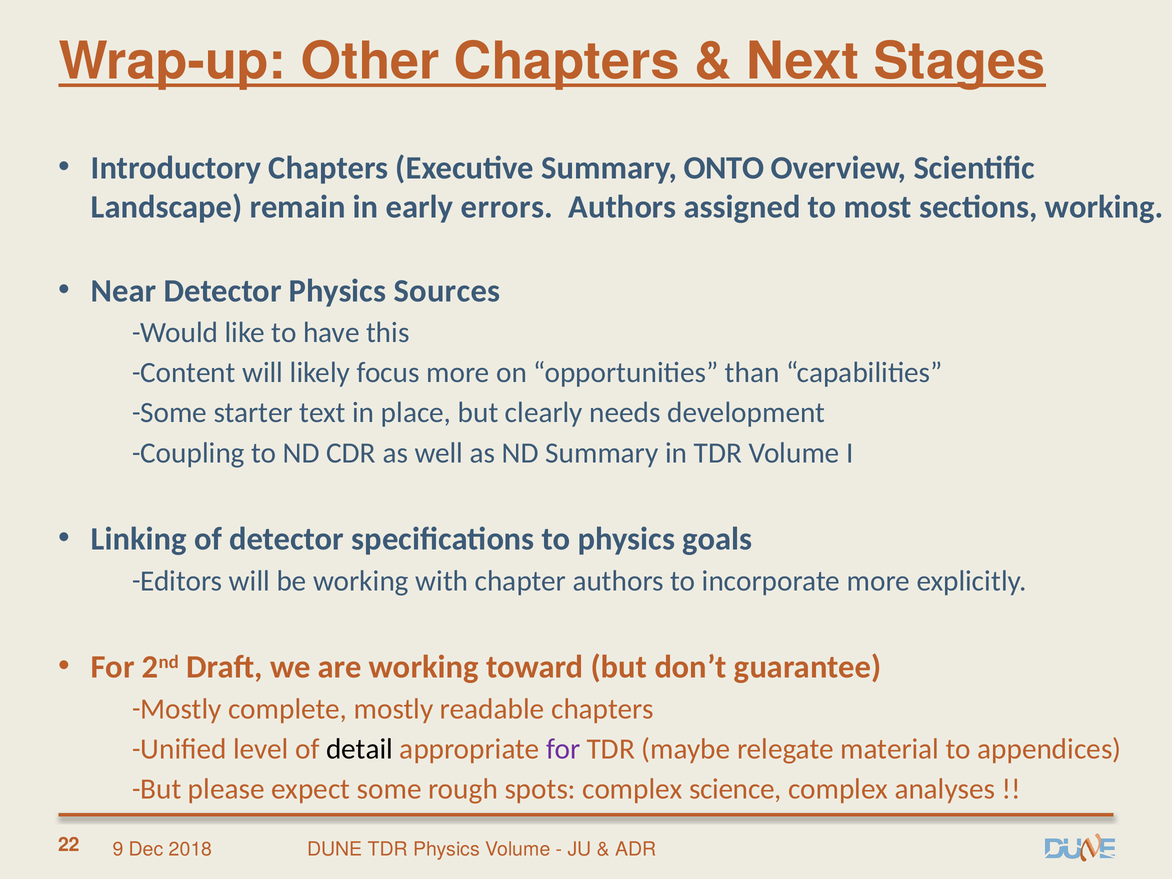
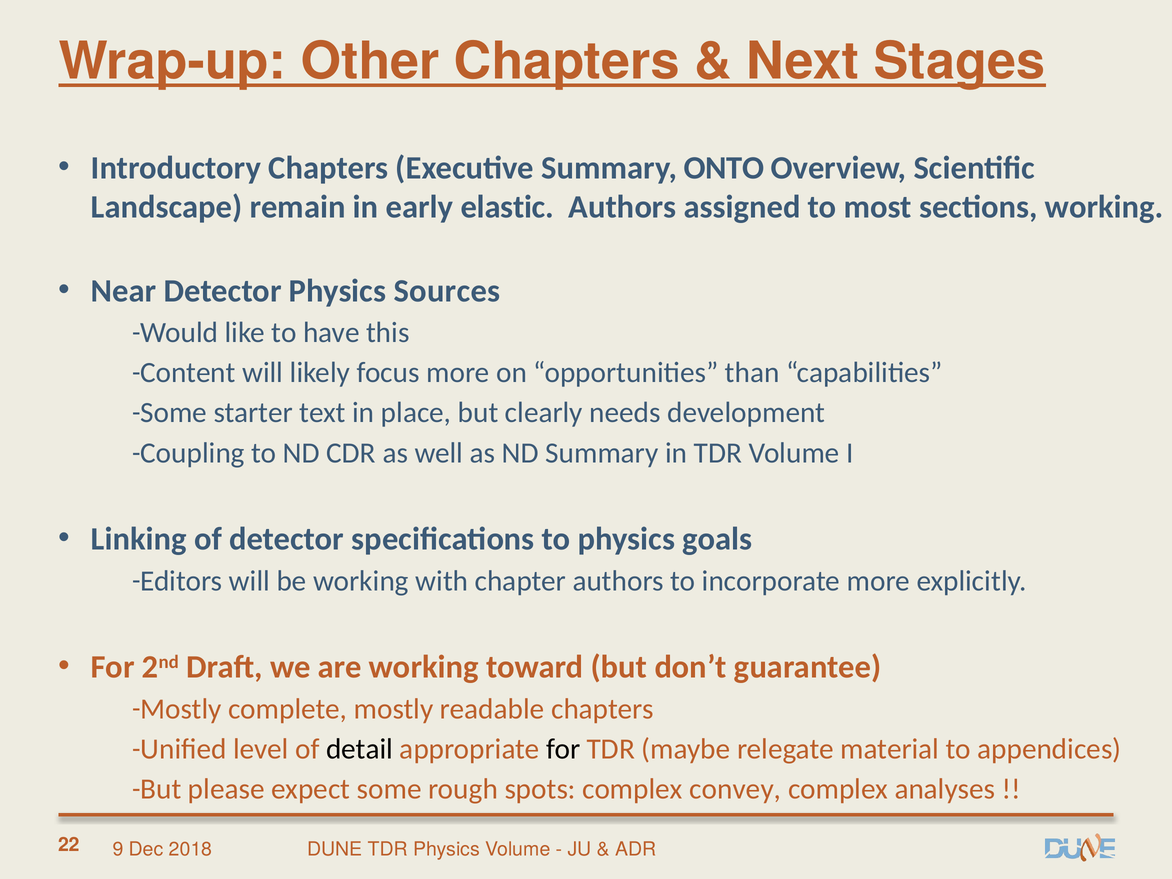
errors: errors -> elastic
for at (563, 749) colour: purple -> black
science: science -> convey
